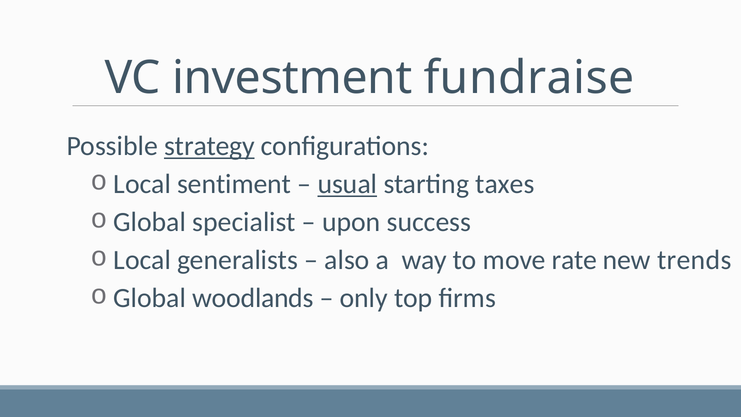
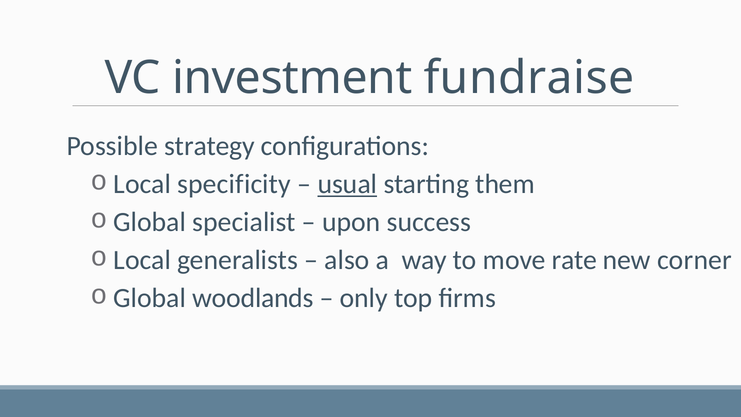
strategy underline: present -> none
sentiment: sentiment -> specificity
taxes: taxes -> them
trends: trends -> corner
